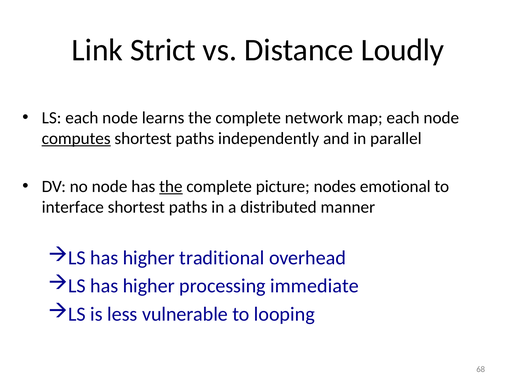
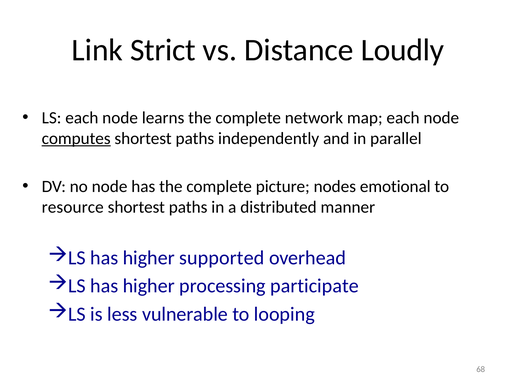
the at (171, 187) underline: present -> none
interface: interface -> resource
traditional: traditional -> supported
immediate: immediate -> participate
